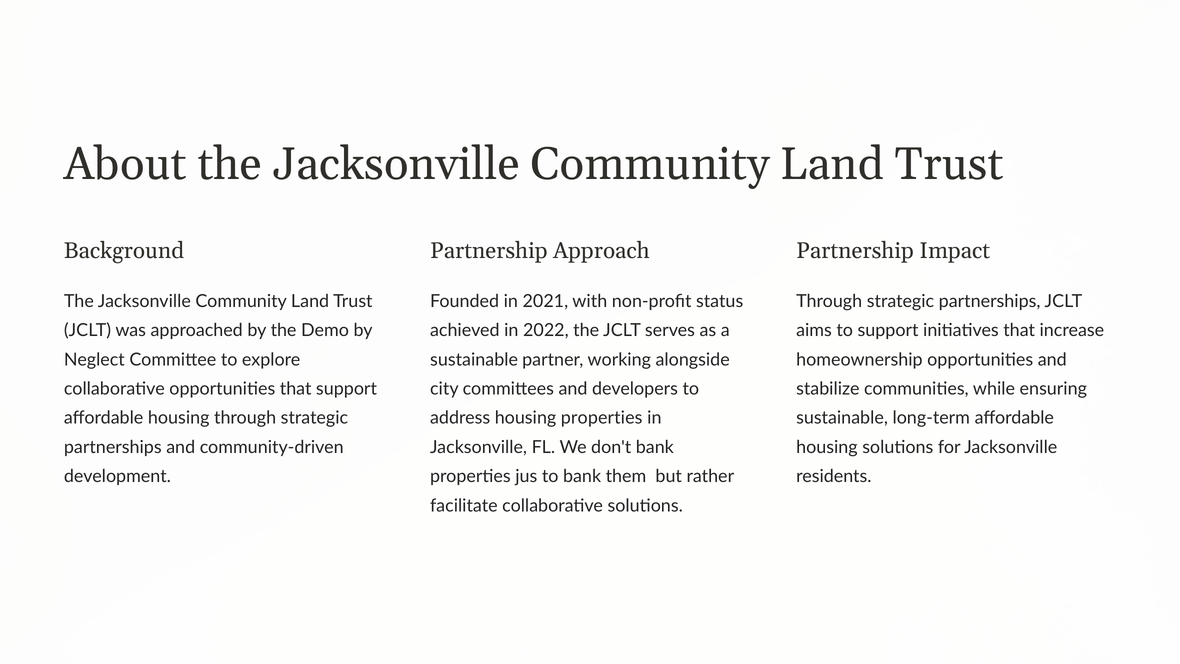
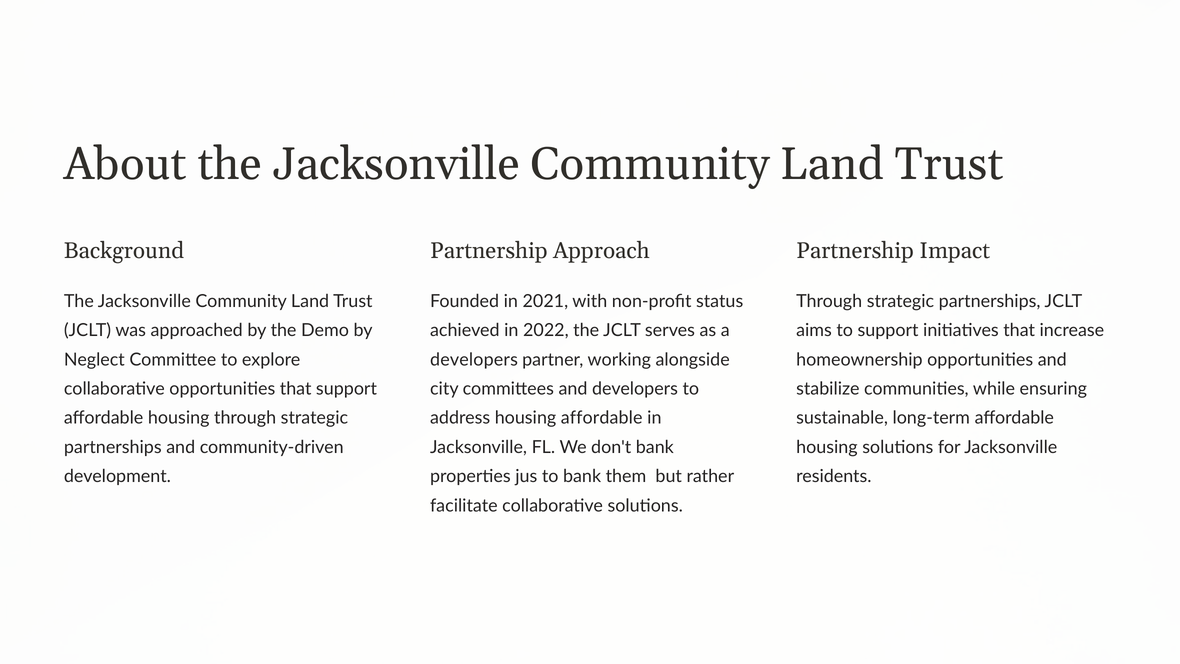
sustainable at (474, 359): sustainable -> developers
housing properties: properties -> affordable
